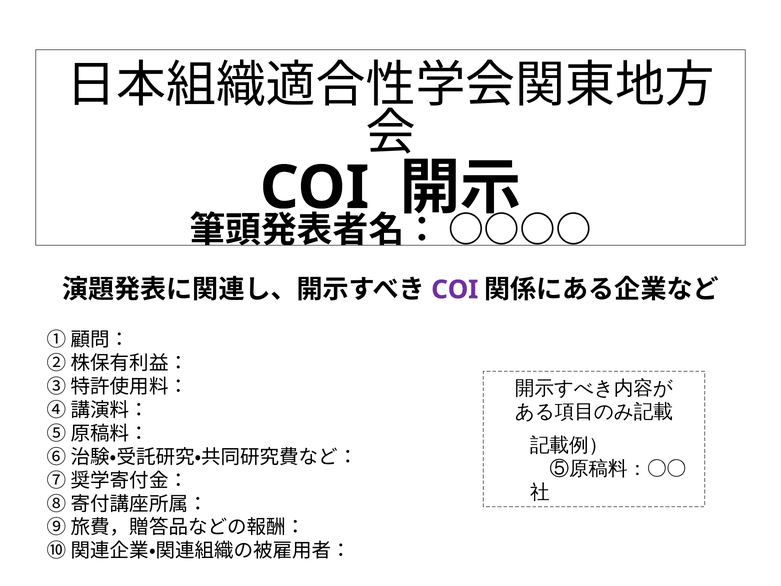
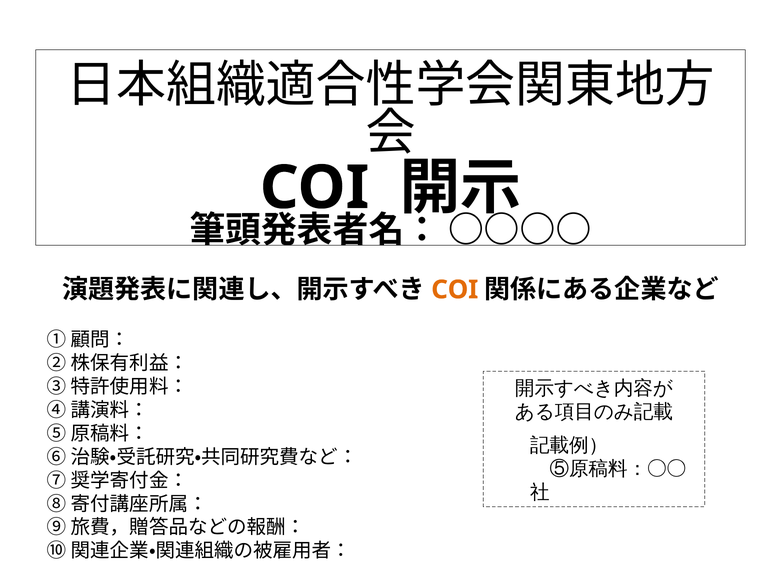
COI at (455, 290) colour: purple -> orange
